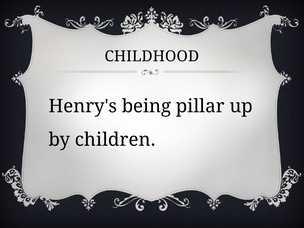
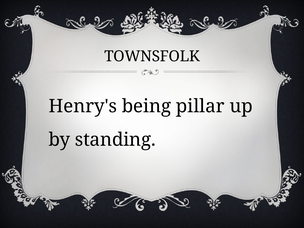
CHILDHOOD: CHILDHOOD -> TOWNSFOLK
children: children -> standing
